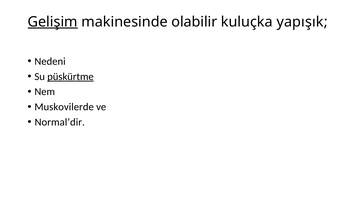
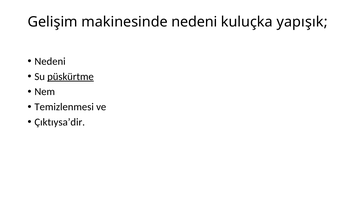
Gelişim underline: present -> none
makinesinde olabilir: olabilir -> nedeni
Muskovilerde: Muskovilerde -> Temizlenmesi
Normal’dir: Normal’dir -> Çıktıysa’dir
